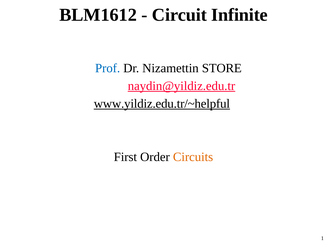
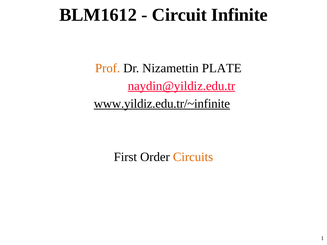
Prof colour: blue -> orange
STORE: STORE -> PLATE
www.yildiz.edu.tr/~helpful: www.yildiz.edu.tr/~helpful -> www.yildiz.edu.tr/~infinite
